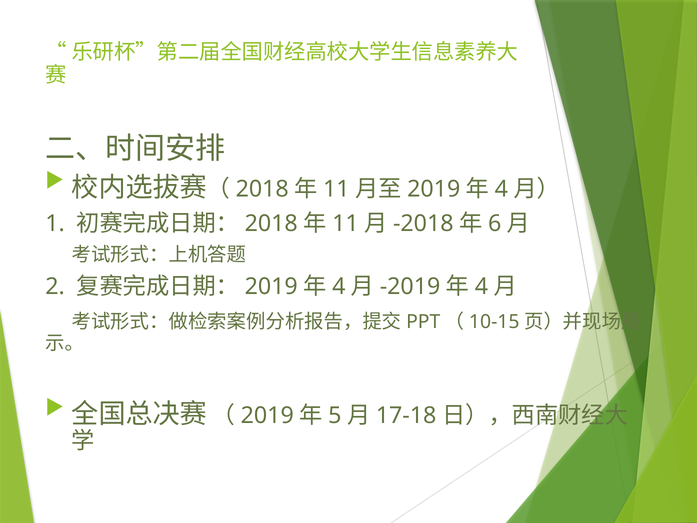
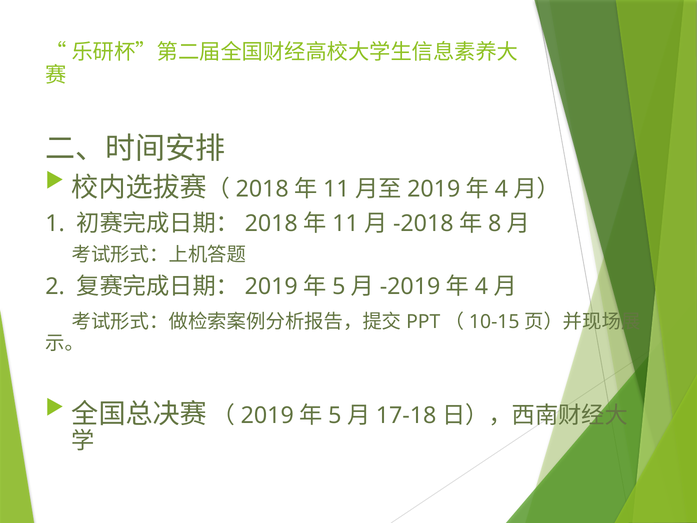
6: 6 -> 8
4 at (339, 287): 4 -> 5
